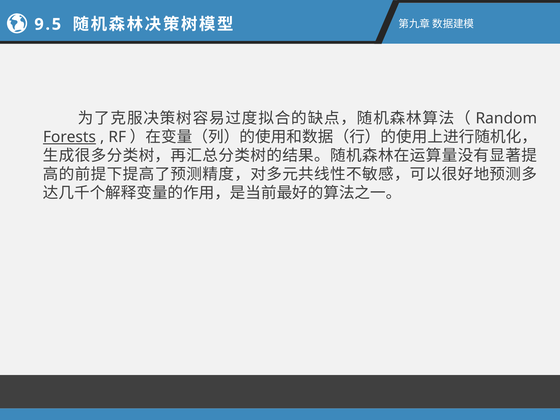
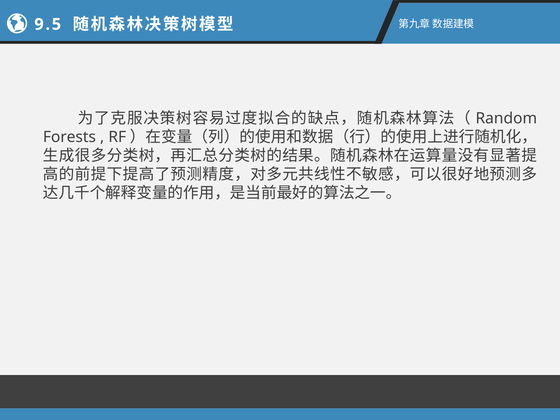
Forests underline: present -> none
